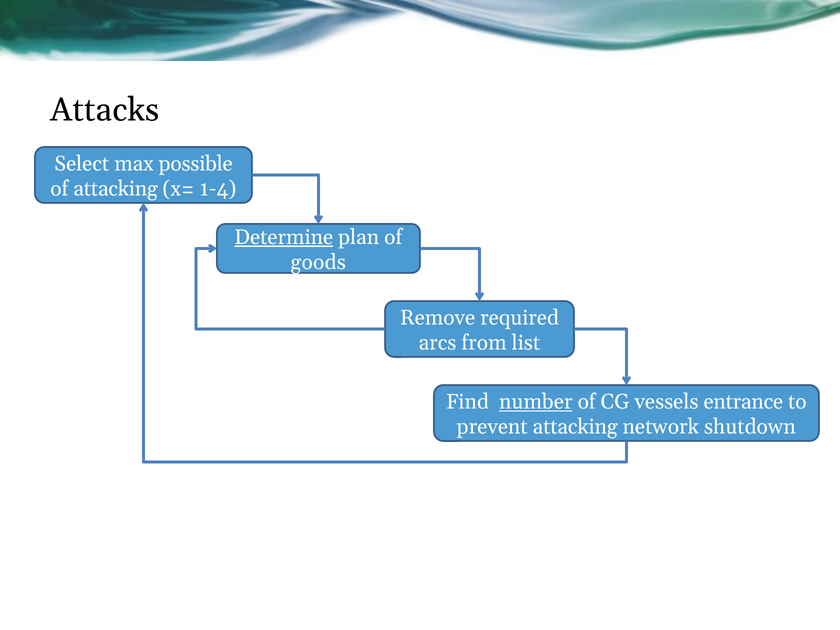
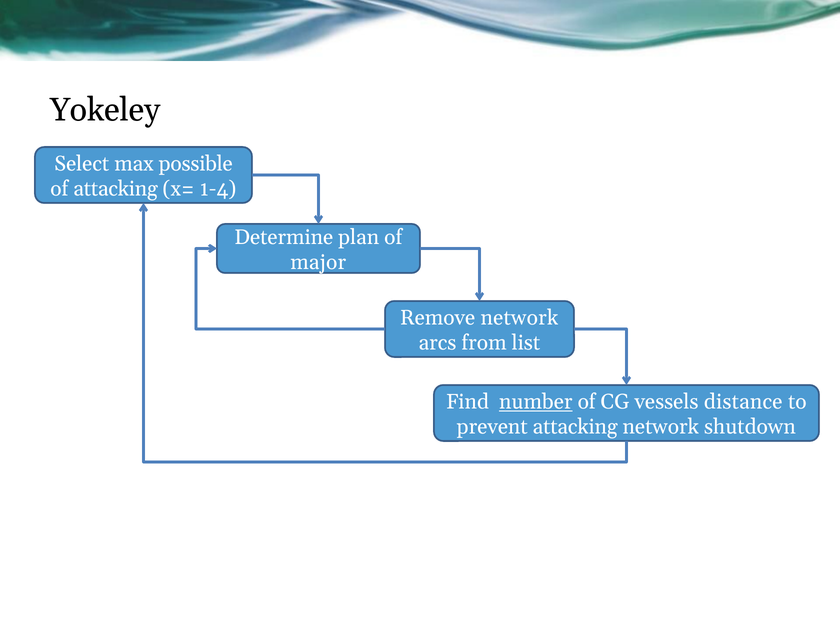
Attacks: Attacks -> Yokeley
Determine underline: present -> none
goods: goods -> major
Remove required: required -> network
entrance: entrance -> distance
